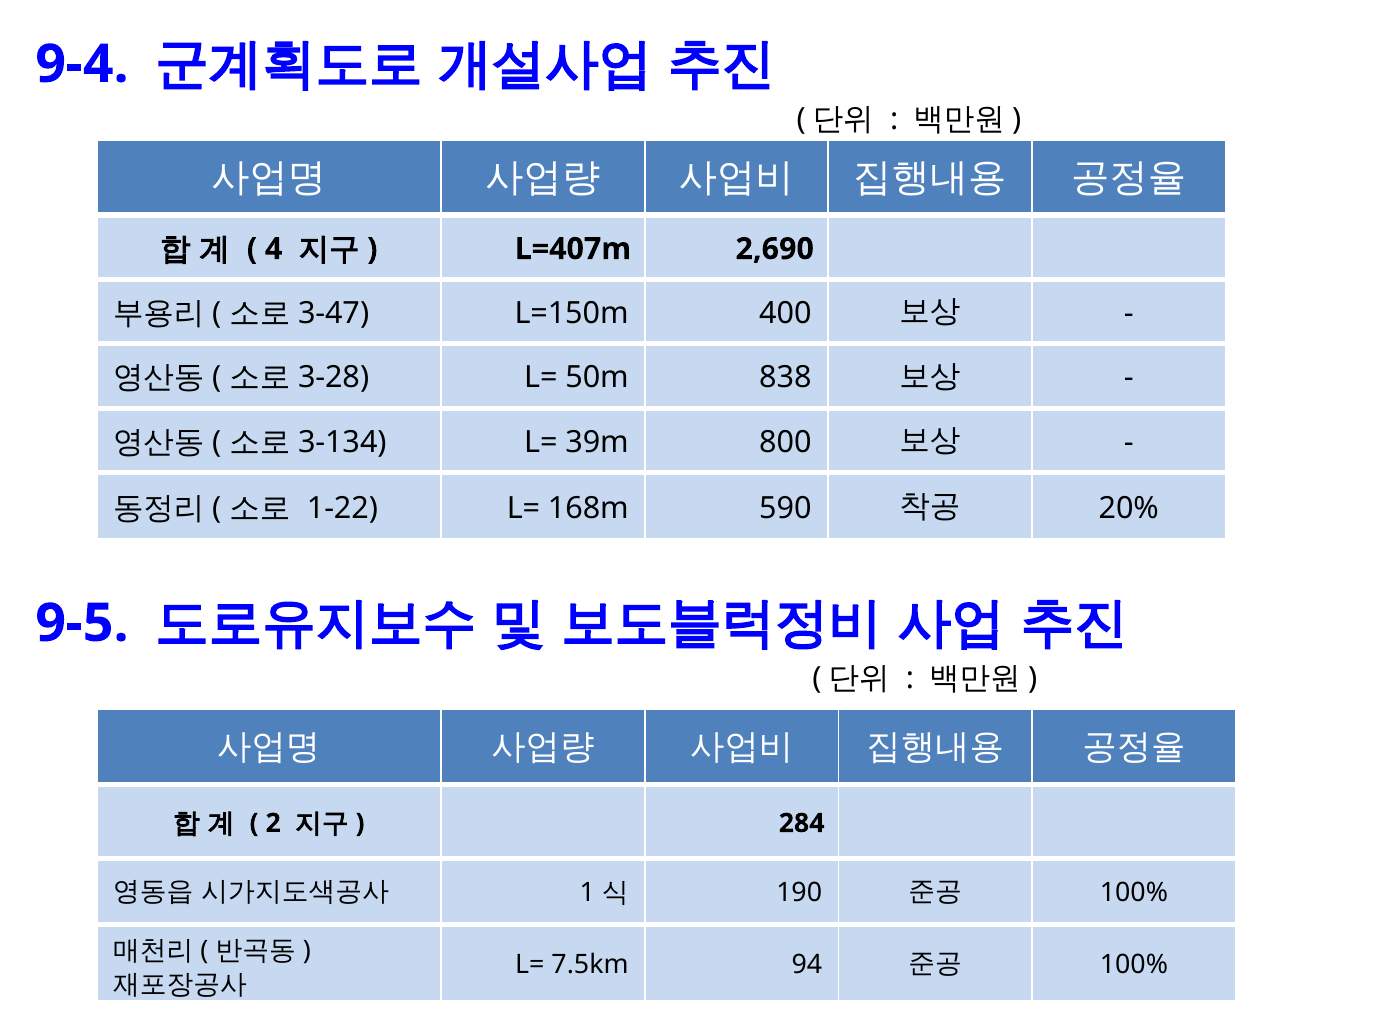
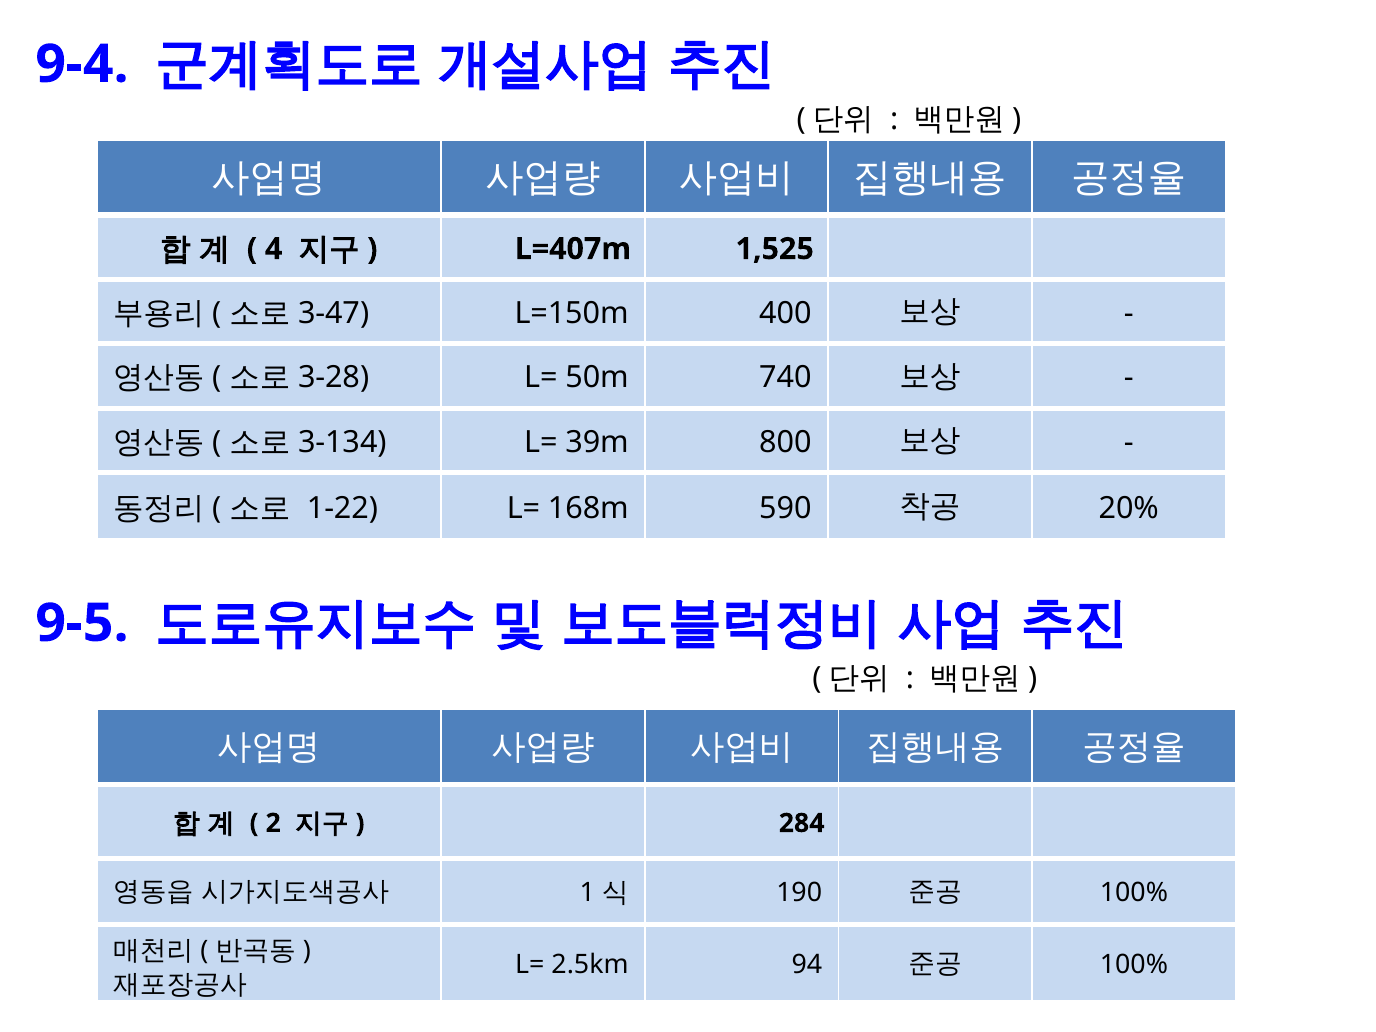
2,690: 2,690 -> 1,525
838: 838 -> 740
7.5km: 7.5km -> 2.5km
